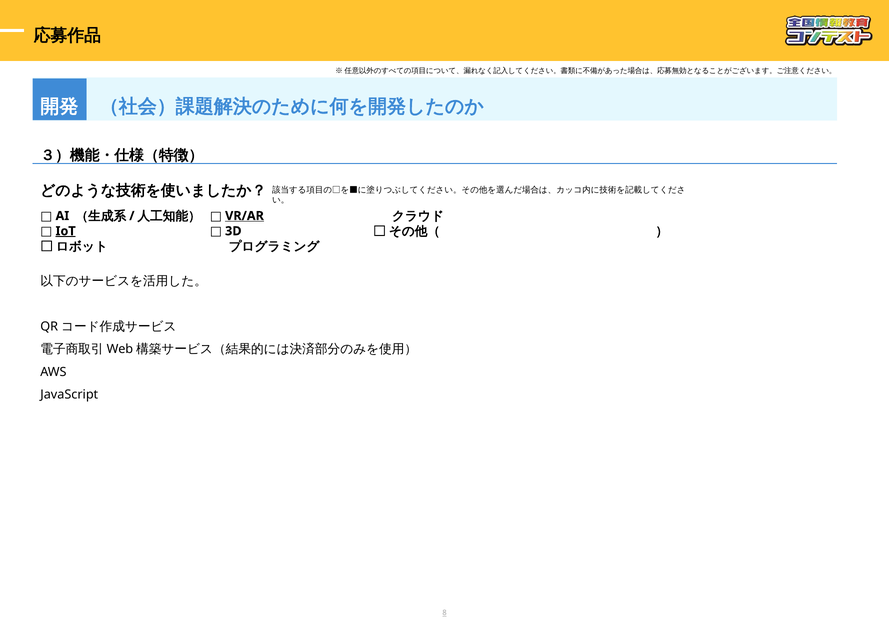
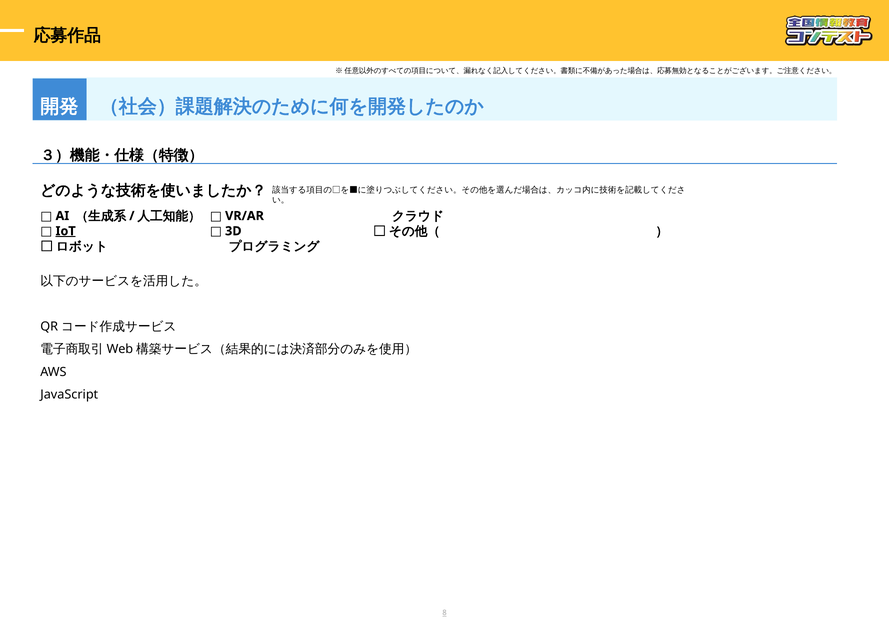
VR/AR underline: present -> none
